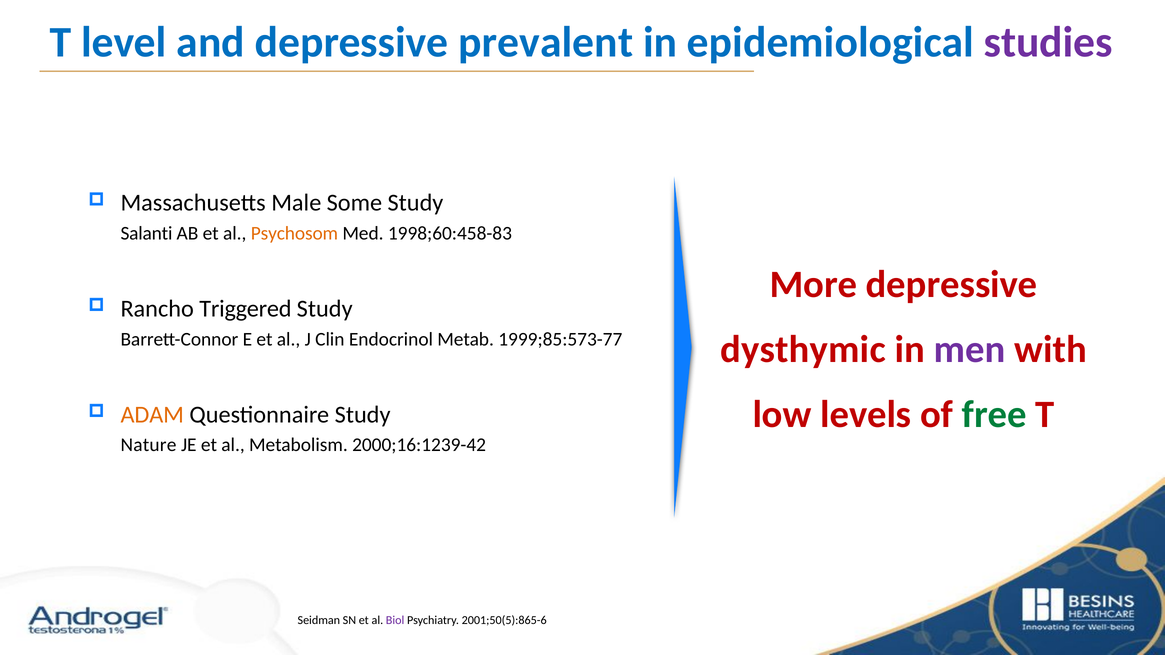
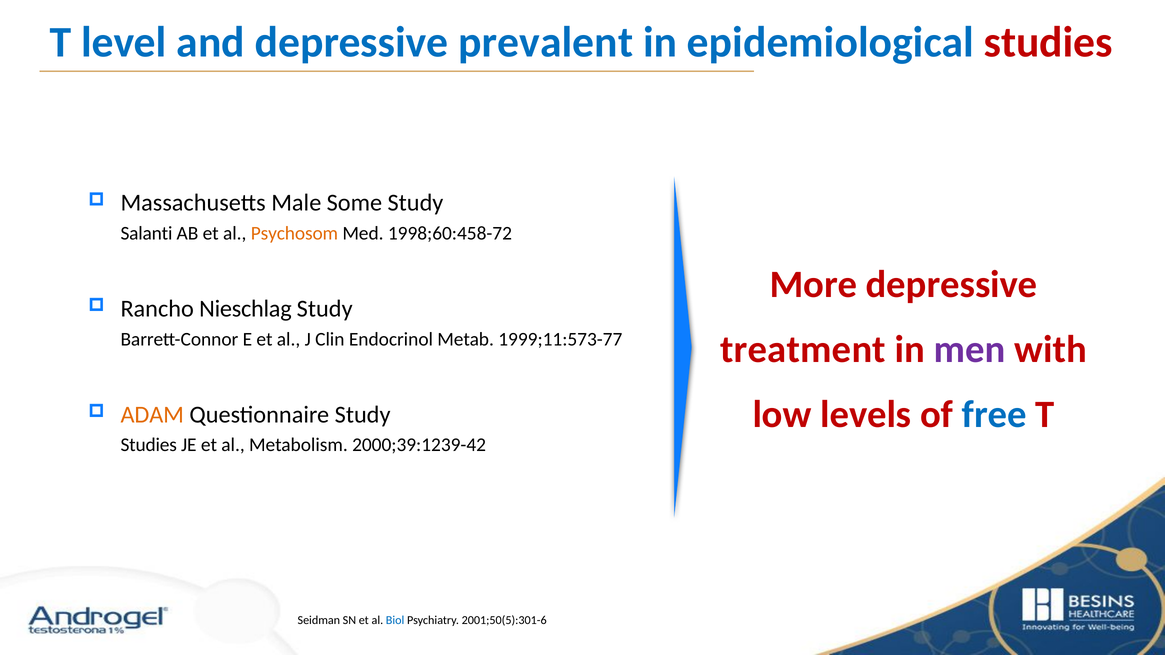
studies at (1048, 42) colour: purple -> red
1998;60:458-83: 1998;60:458-83 -> 1998;60:458-72
Triggered: Triggered -> Nieschlag
1999;85:573-77: 1999;85:573-77 -> 1999;11:573-77
dysthymic: dysthymic -> treatment
free colour: green -> blue
Nature at (148, 445): Nature -> Studies
2000;16:1239-42: 2000;16:1239-42 -> 2000;39:1239-42
Biol colour: purple -> blue
2001;50(5):865-6: 2001;50(5):865-6 -> 2001;50(5):301-6
